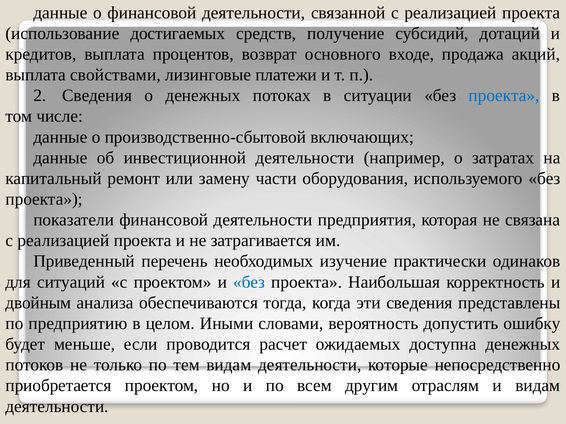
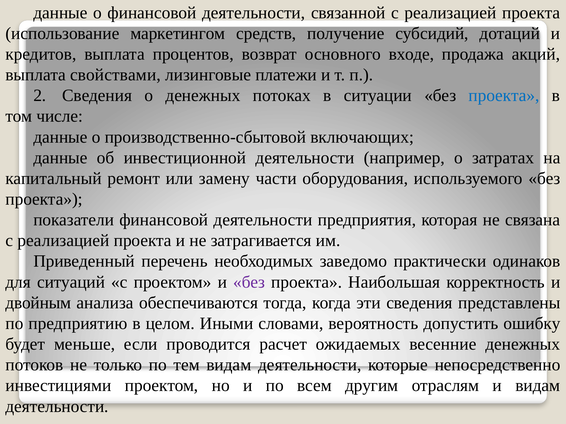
достигаемых: достигаемых -> маркетингом
изучение: изучение -> заведомо
без at (249, 282) colour: blue -> purple
доступна: доступна -> весенние
приобретается: приобретается -> инвестициями
